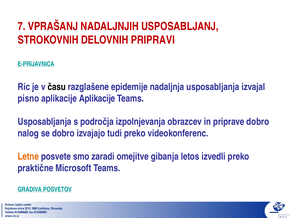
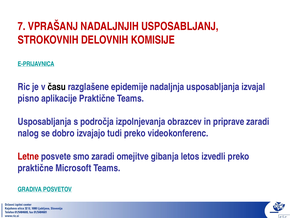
PRIPRAVI: PRIPRAVI -> KOMISIJE
aplikacije Aplikacije: Aplikacije -> Praktične
priprave dobro: dobro -> zaradi
Letne colour: orange -> red
